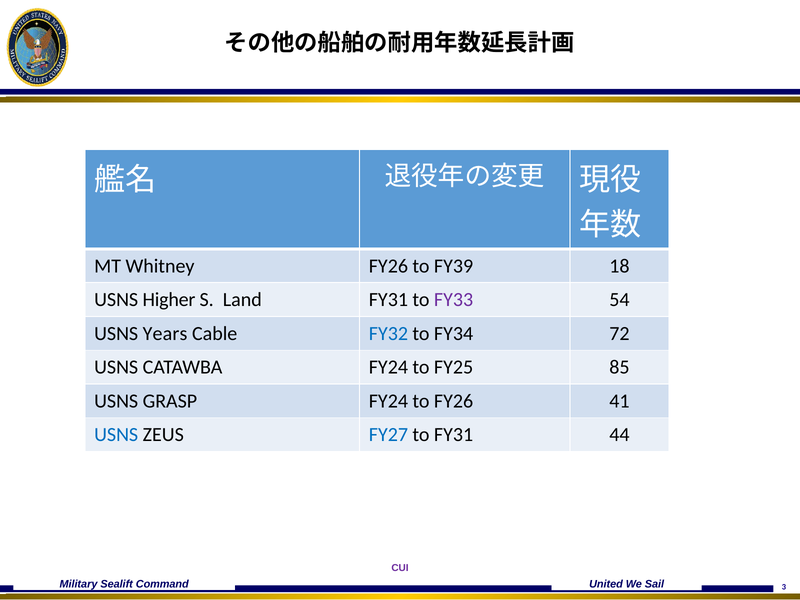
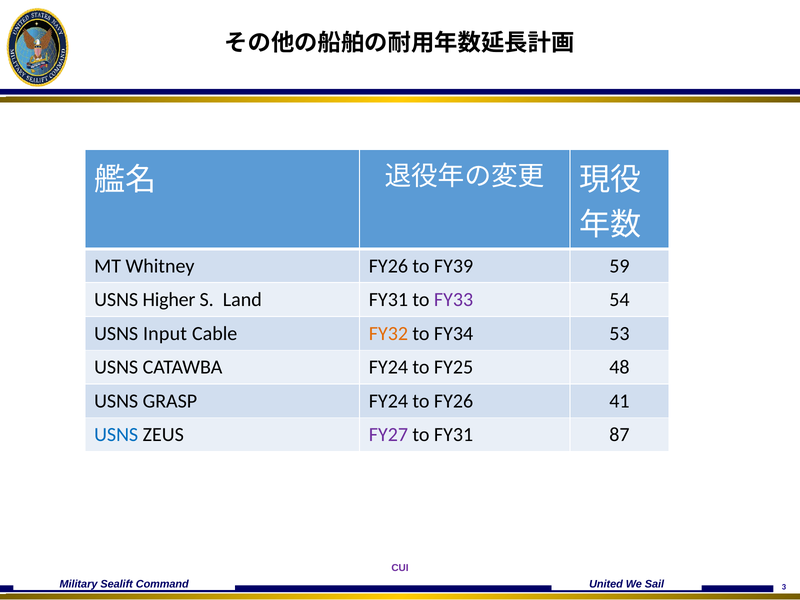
18: 18 -> 59
Years: Years -> Input
FY32 colour: blue -> orange
72: 72 -> 53
85: 85 -> 48
FY27 colour: blue -> purple
44: 44 -> 87
